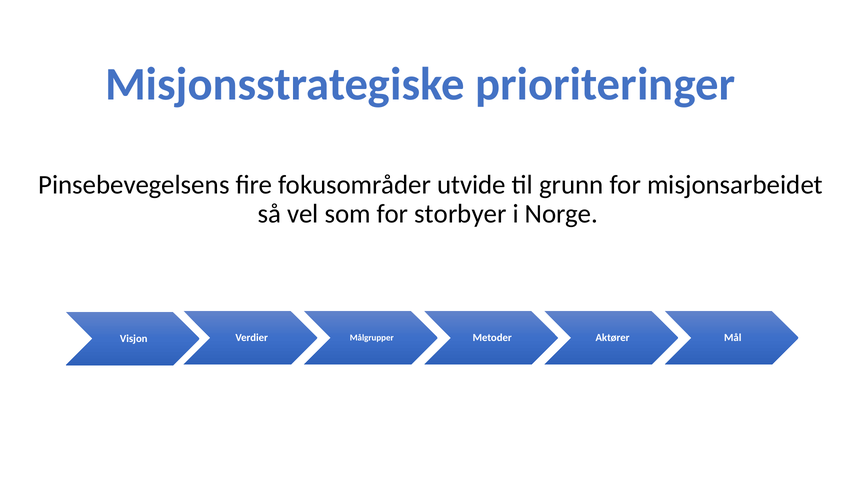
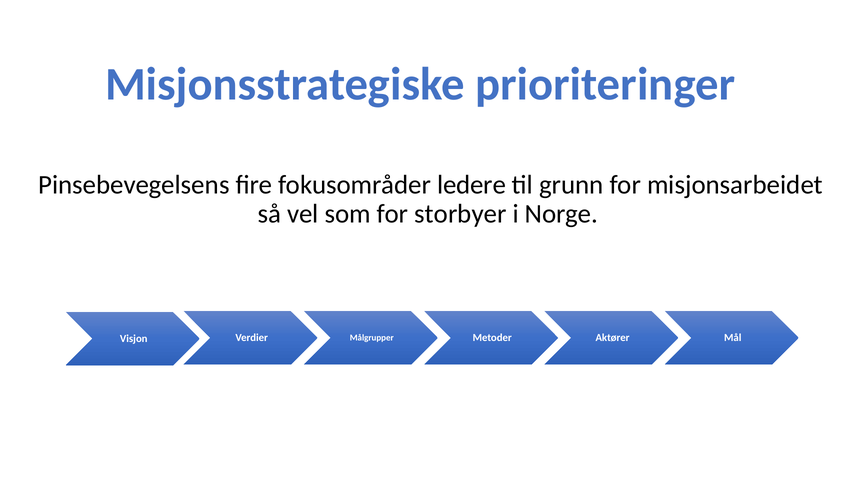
utvide: utvide -> ledere
